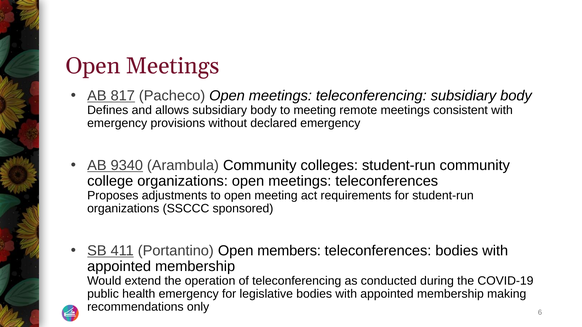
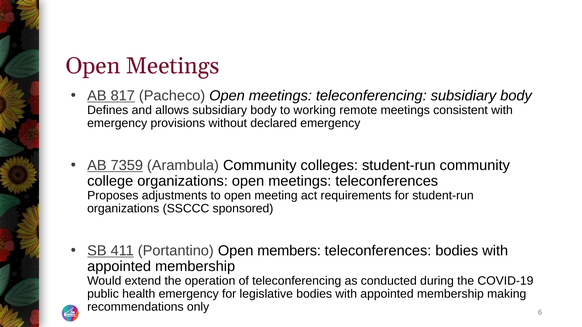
to meeting: meeting -> working
9340: 9340 -> 7359
